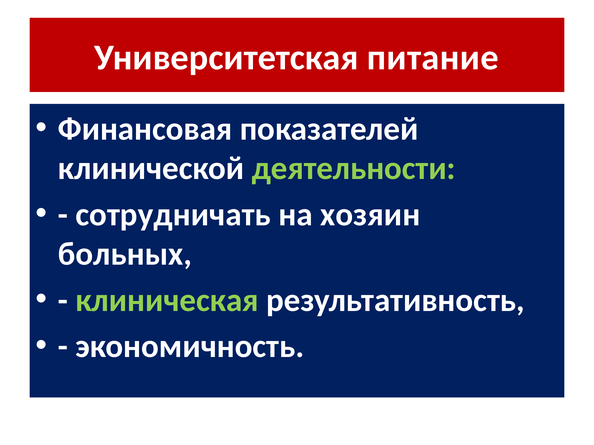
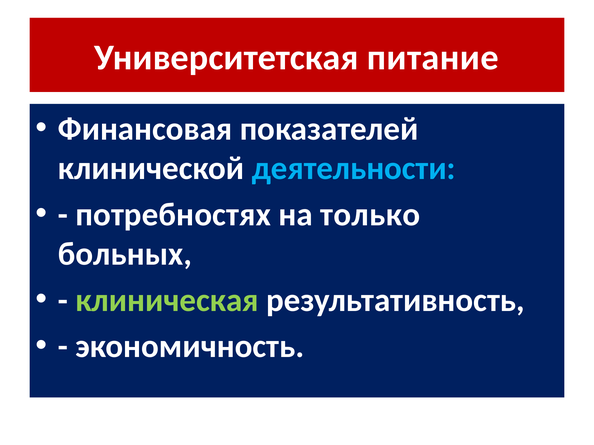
деятельности colour: light green -> light blue
сотрудничать: сотрудничать -> потребностях
хозяин: хозяин -> только
